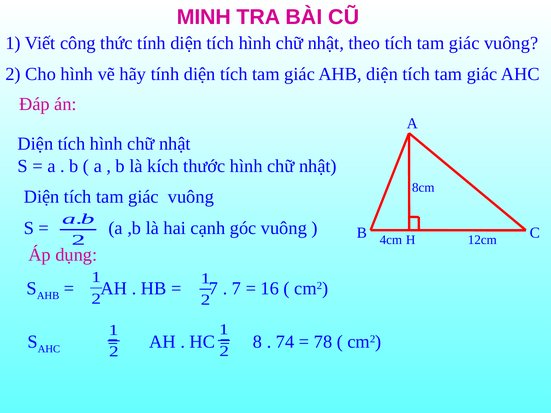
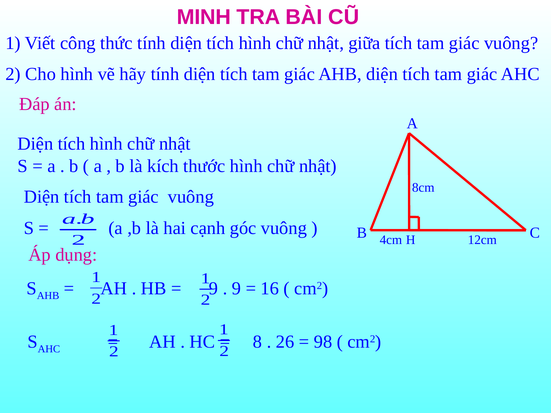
theo: theo -> giữa
7 at (214, 289): 7 -> 9
7 at (236, 289): 7 -> 9
74: 74 -> 26
78: 78 -> 98
